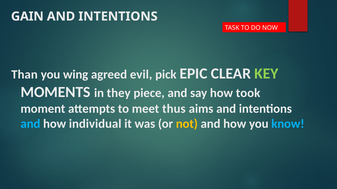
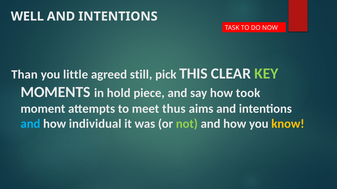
GAIN: GAIN -> WELL
wing: wing -> little
evil: evil -> still
EPIC: EPIC -> THIS
they: they -> hold
not colour: yellow -> light green
know colour: light blue -> yellow
